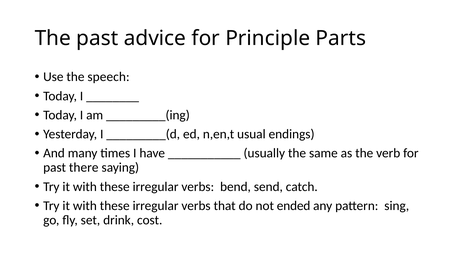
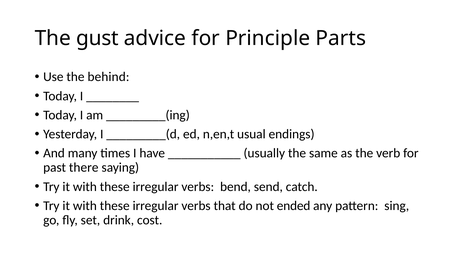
The past: past -> gust
speech: speech -> behind
